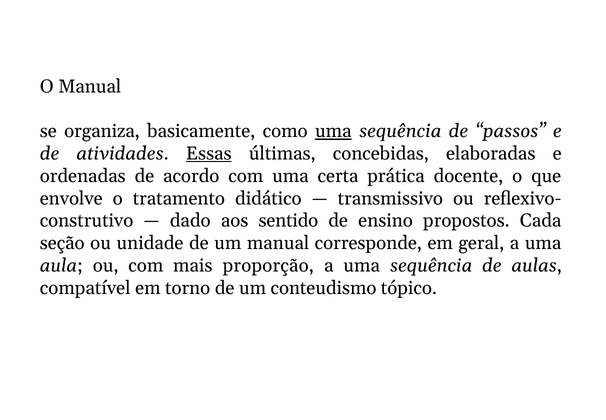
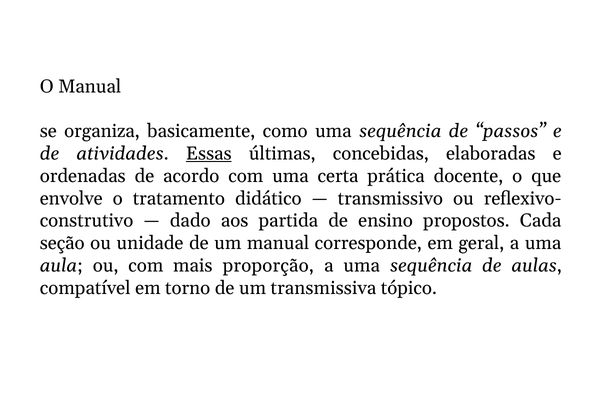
uma at (333, 131) underline: present -> none
sentido: sentido -> partida
conteudismo: conteudismo -> transmissiva
